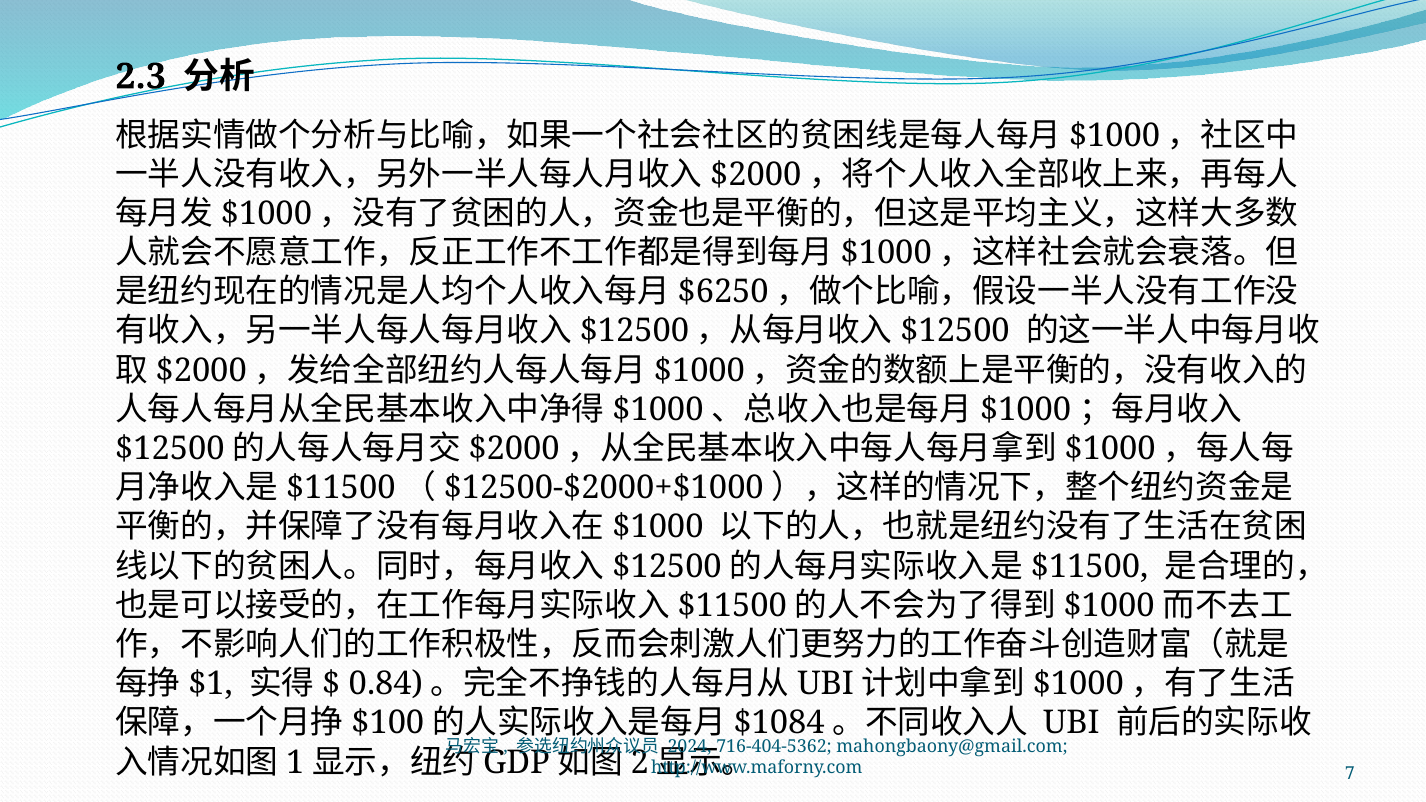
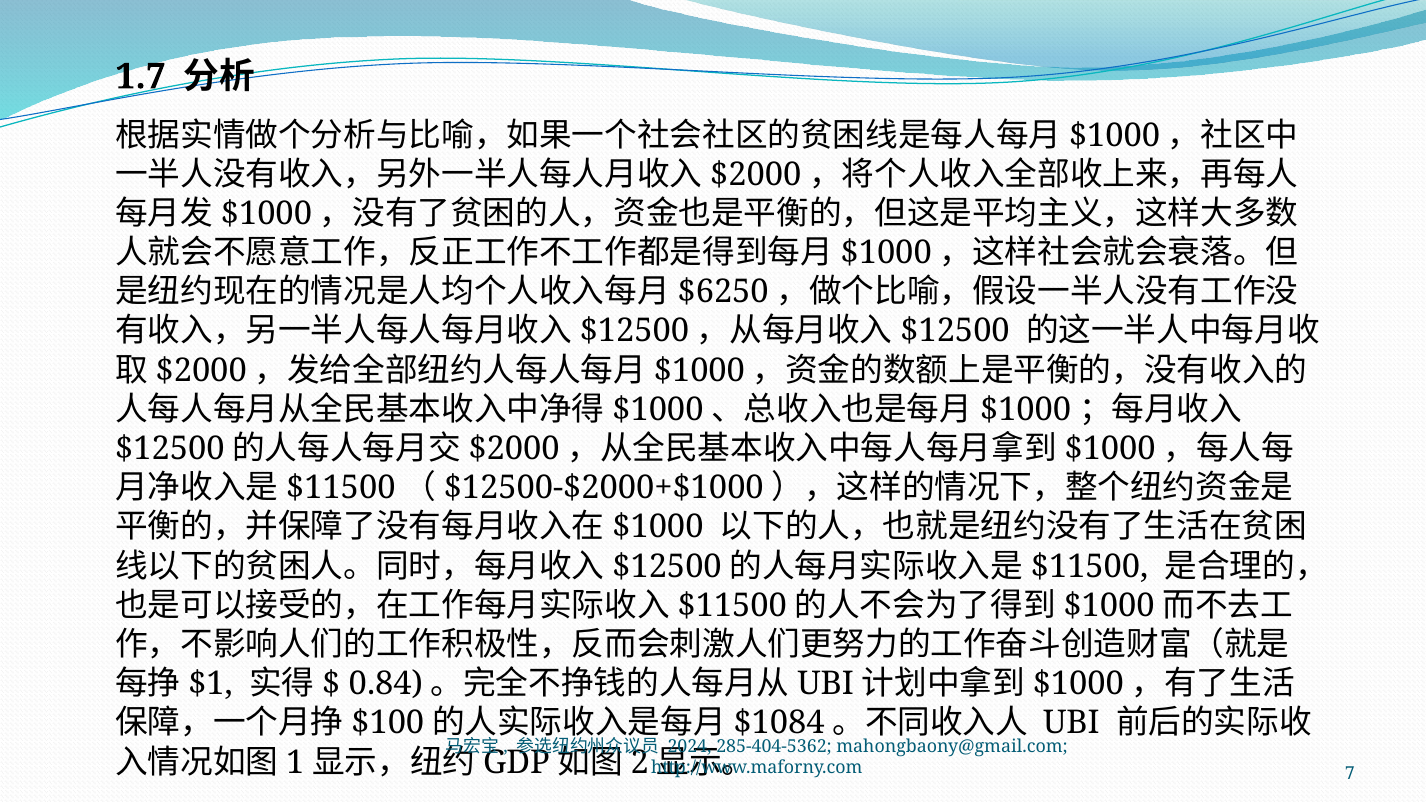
2.3: 2.3 -> 1.7
716-404-5362: 716-404-5362 -> 285-404-5362
